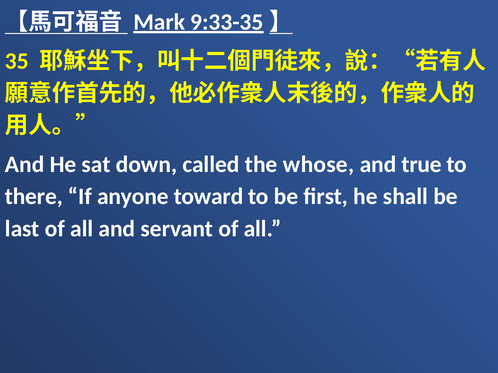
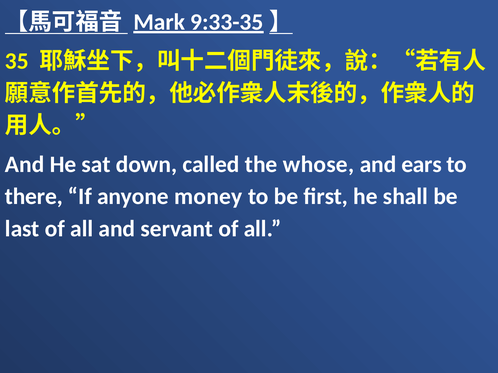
true: true -> ears
toward: toward -> money
